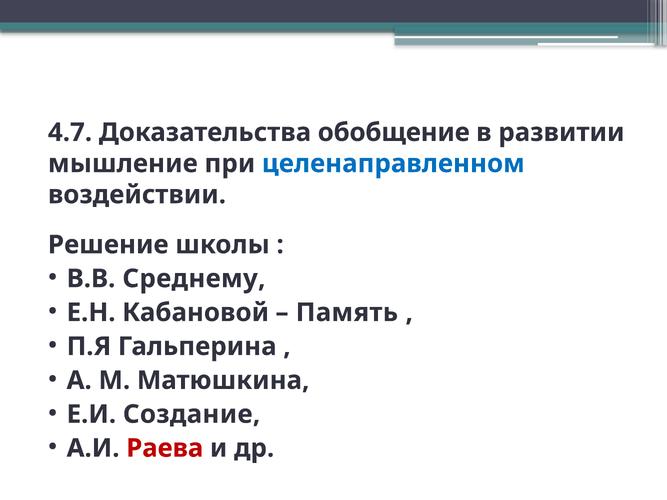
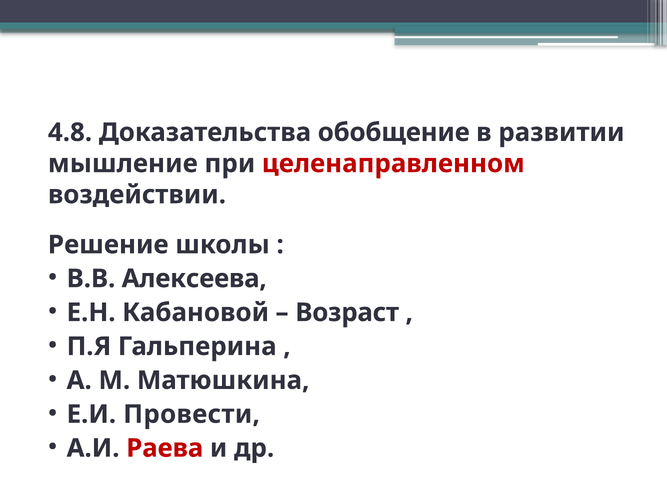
4.7: 4.7 -> 4.8
целенаправленном colour: blue -> red
Среднему: Среднему -> Алексеева
Память: Память -> Возраст
Создание: Создание -> Провести
